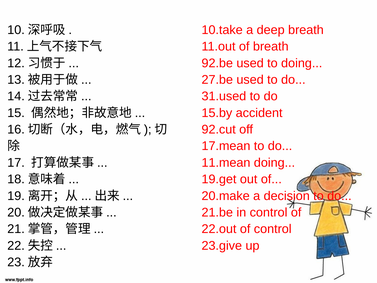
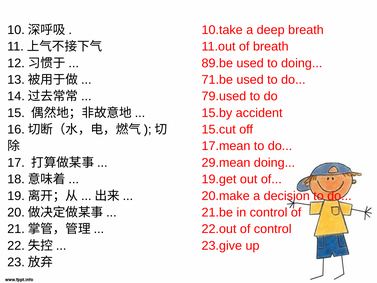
92.be: 92.be -> 89.be
27.be: 27.be -> 71.be
31.used: 31.used -> 79.used
92.cut: 92.cut -> 15.cut
11.mean: 11.mean -> 29.mean
